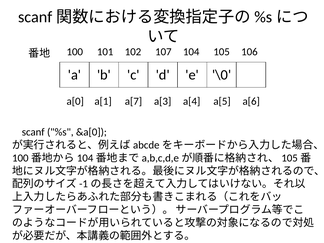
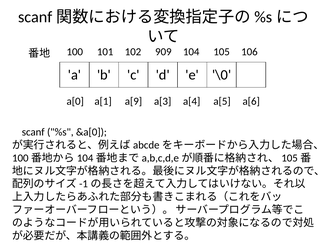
107: 107 -> 909
a[7: a[7 -> a[9
